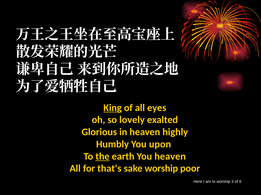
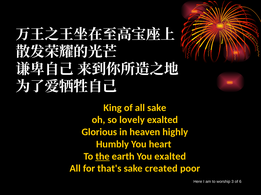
King underline: present -> none
all eyes: eyes -> sake
upon: upon -> heart
You heaven: heaven -> exalted
sake worship: worship -> created
